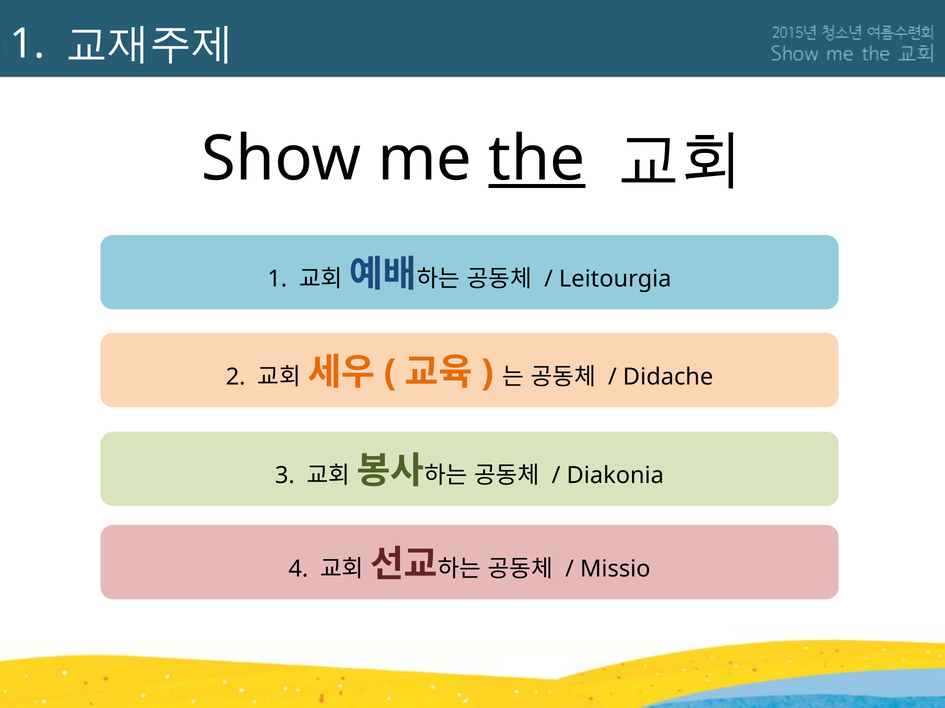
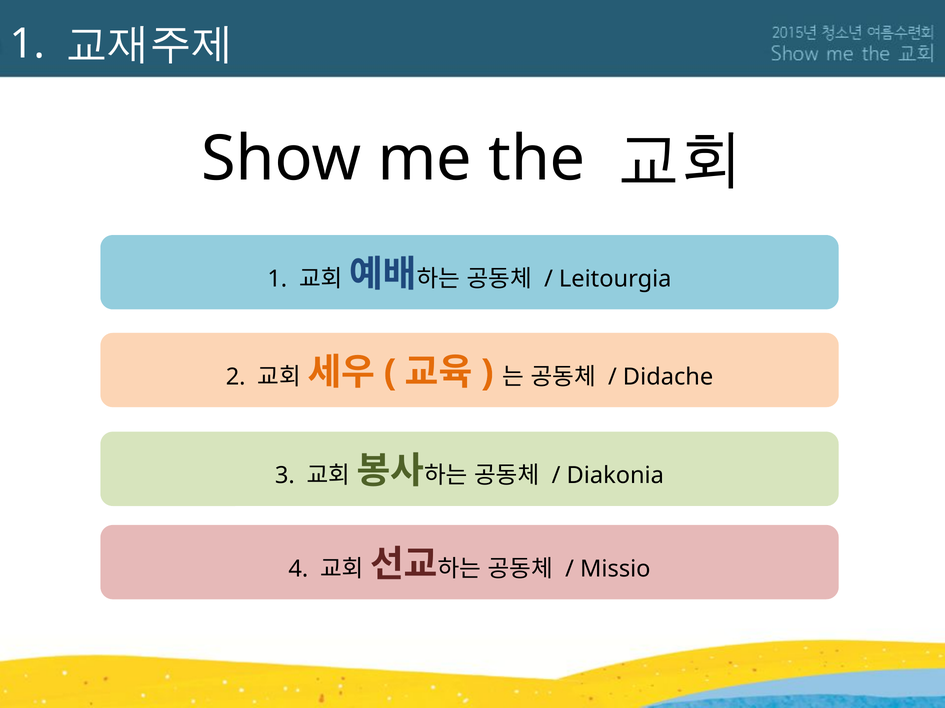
the underline: present -> none
